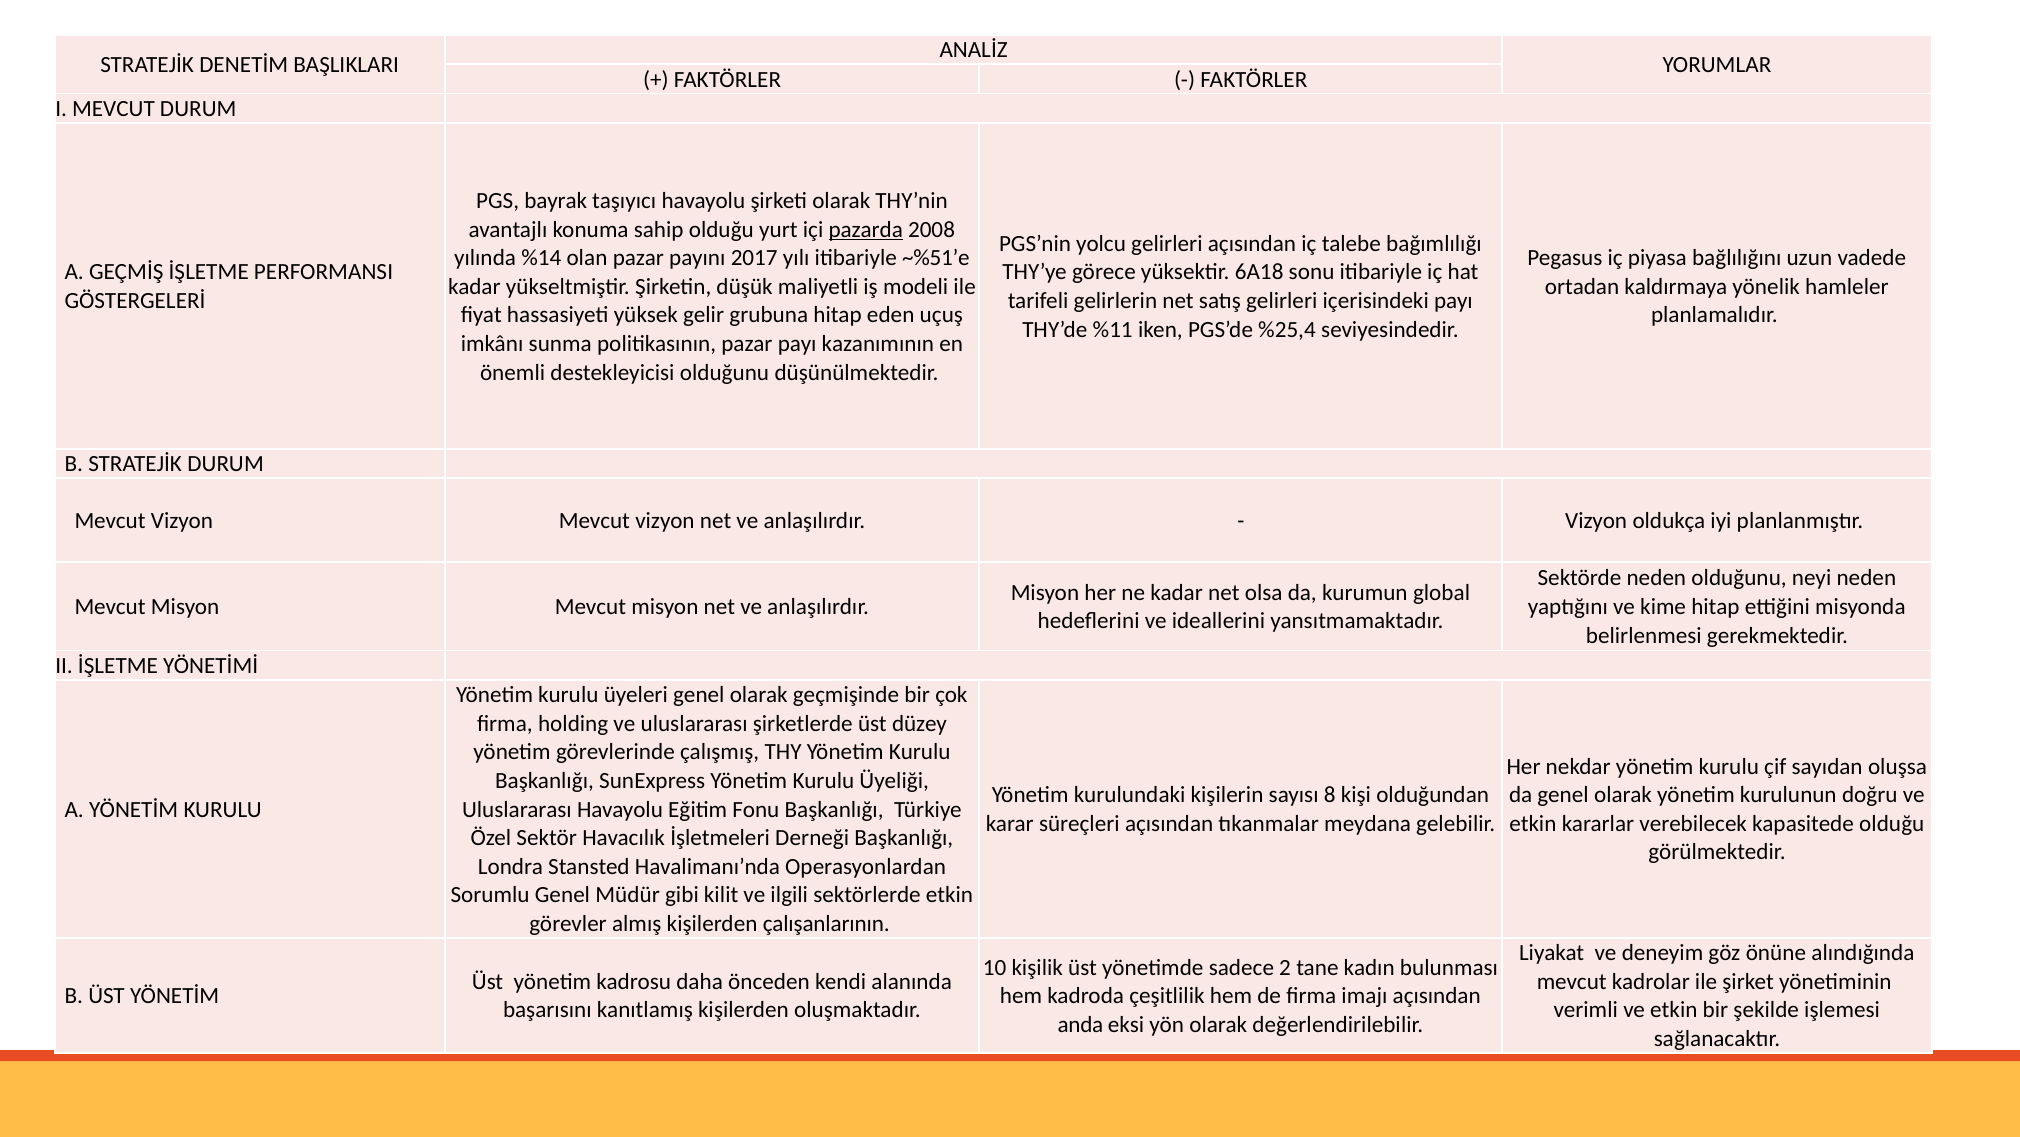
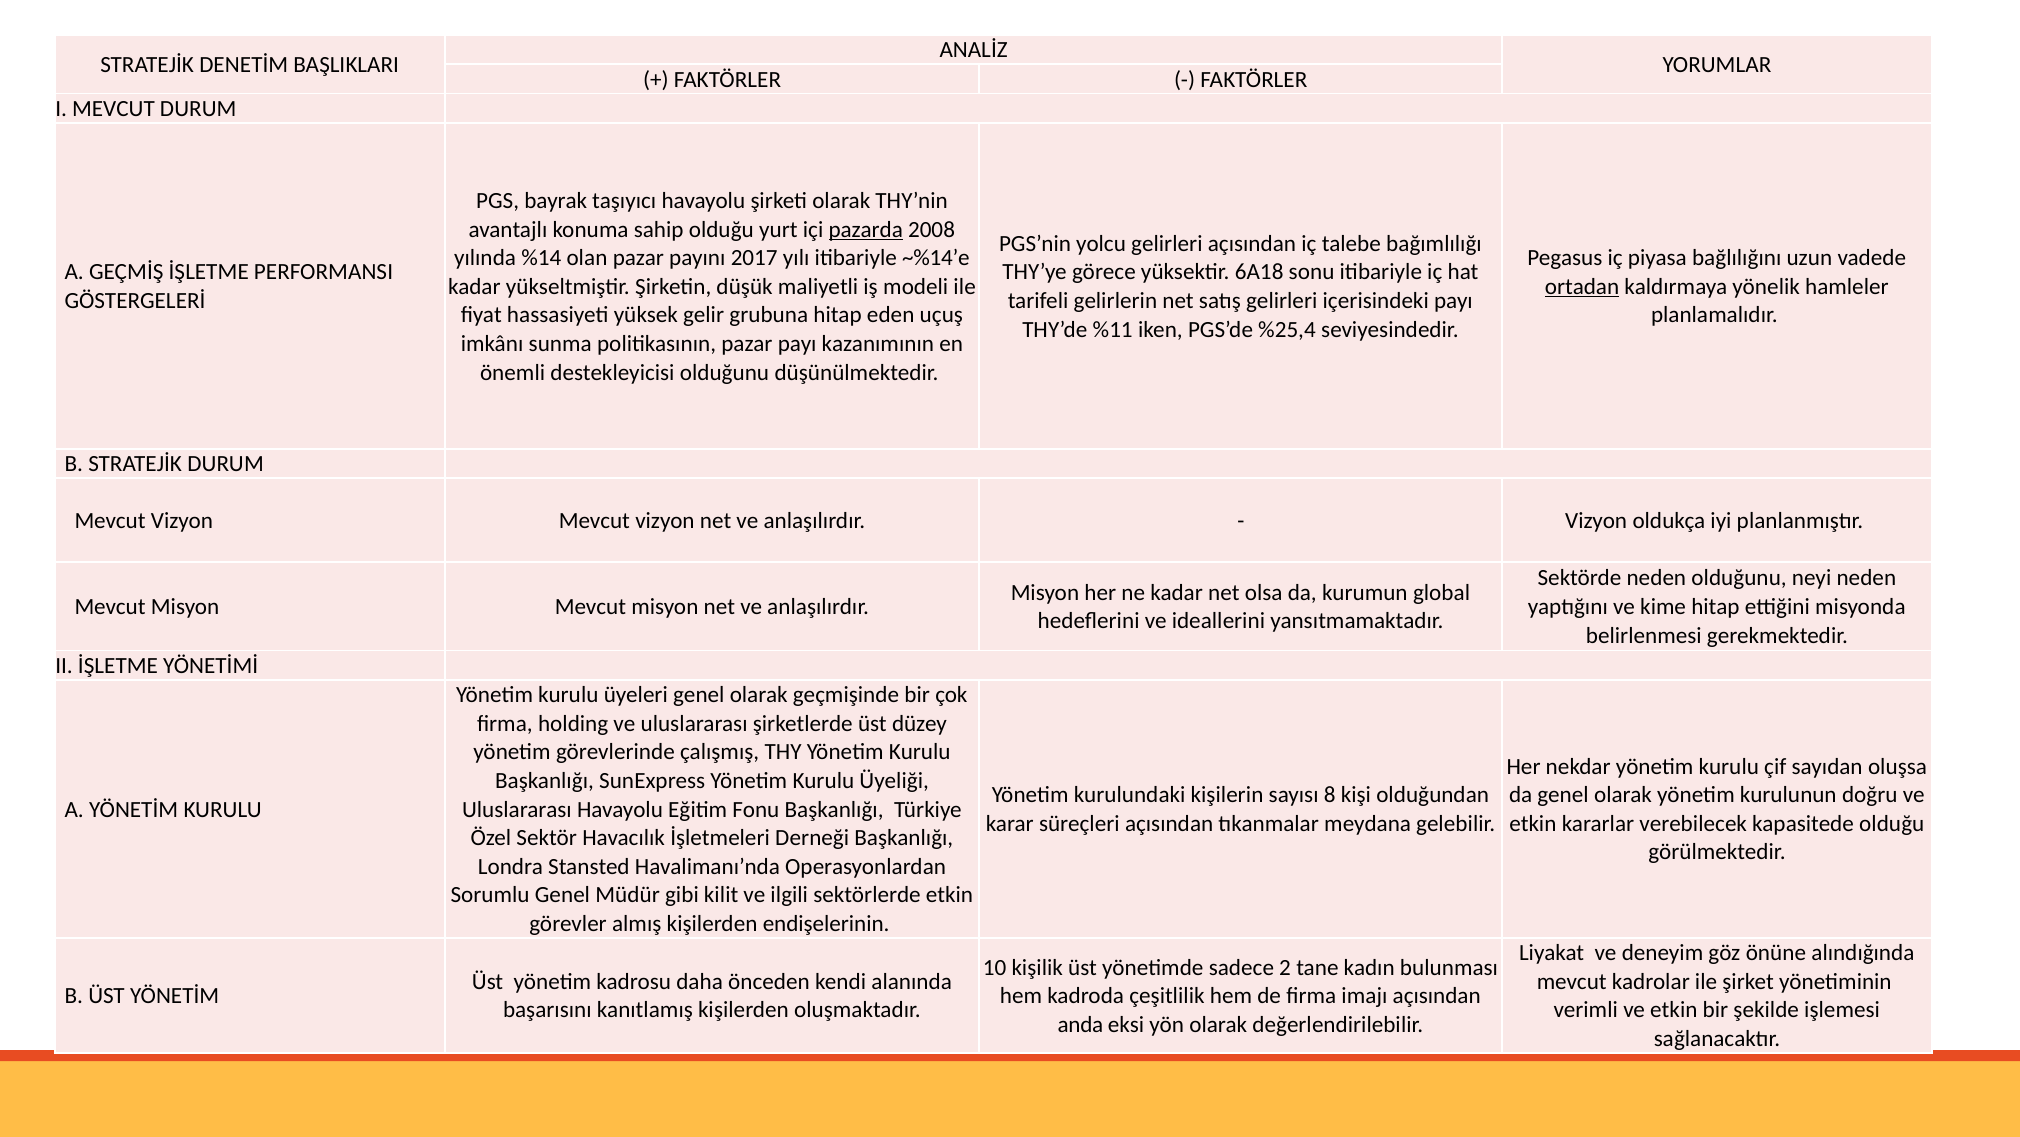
~%51’e: ~%51’e -> ~%14’e
ortadan underline: none -> present
çalışanlarının: çalışanlarının -> endişelerinin
